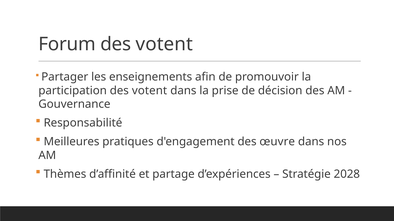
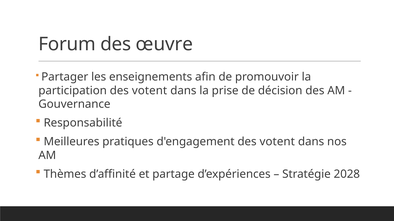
Forum des votent: votent -> œuvre
d'engagement des œuvre: œuvre -> votent
